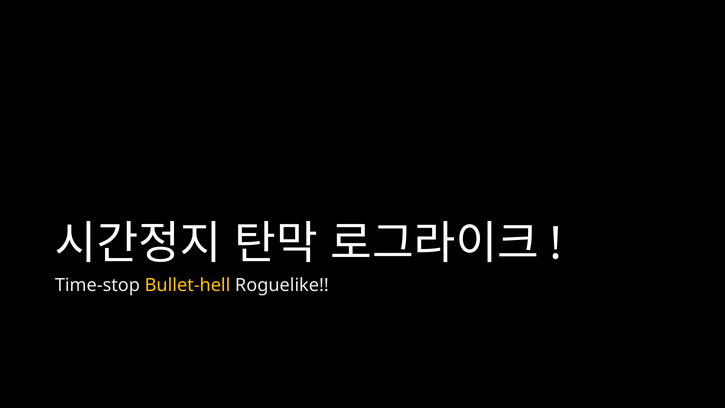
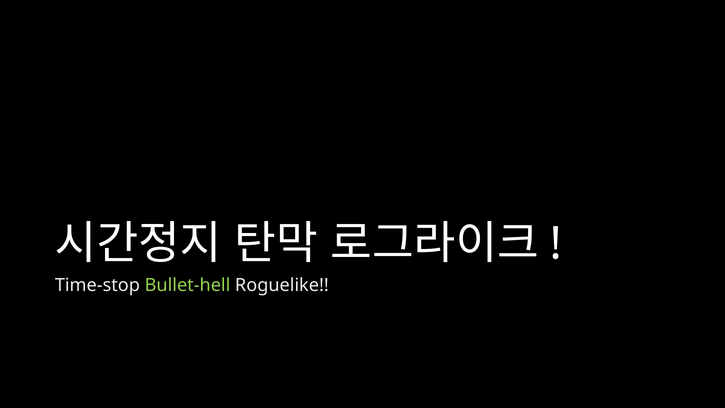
Bullet-hell colour: yellow -> light green
